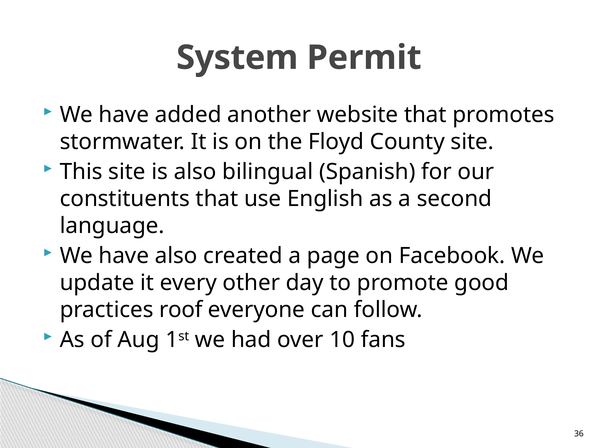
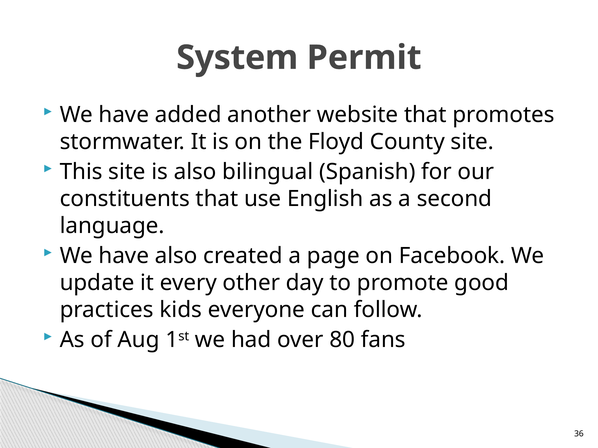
roof: roof -> kids
10: 10 -> 80
